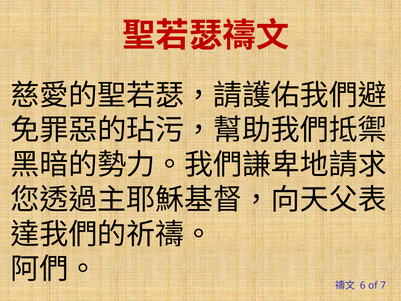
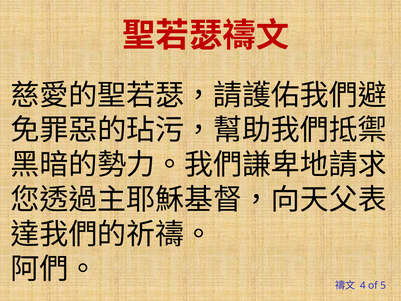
6: 6 -> 4
7: 7 -> 5
